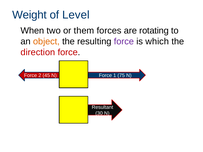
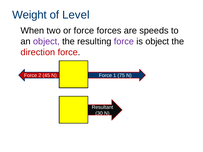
or them: them -> force
rotating: rotating -> speeds
object at (46, 42) colour: orange -> purple
is which: which -> object
